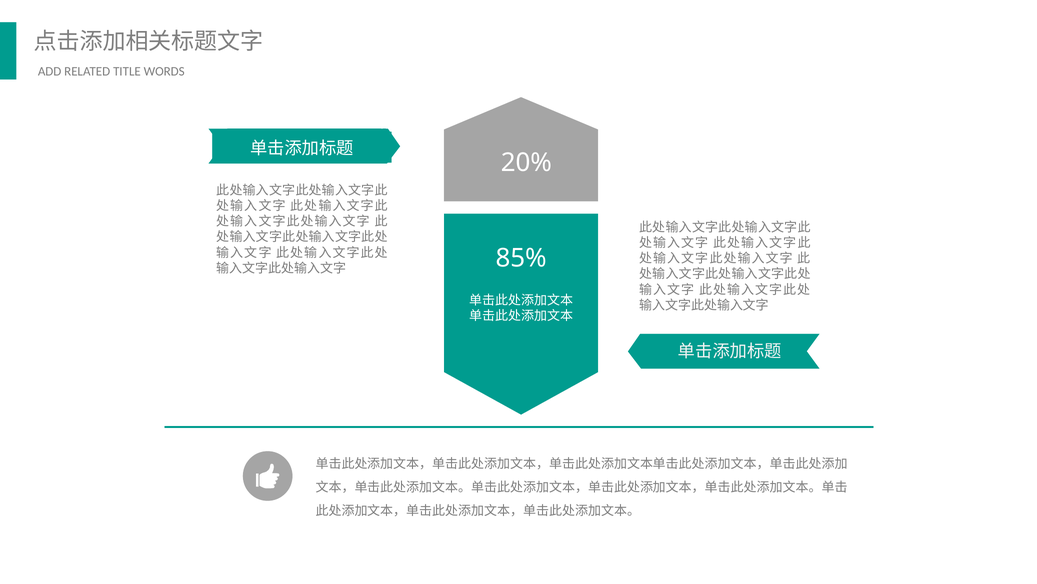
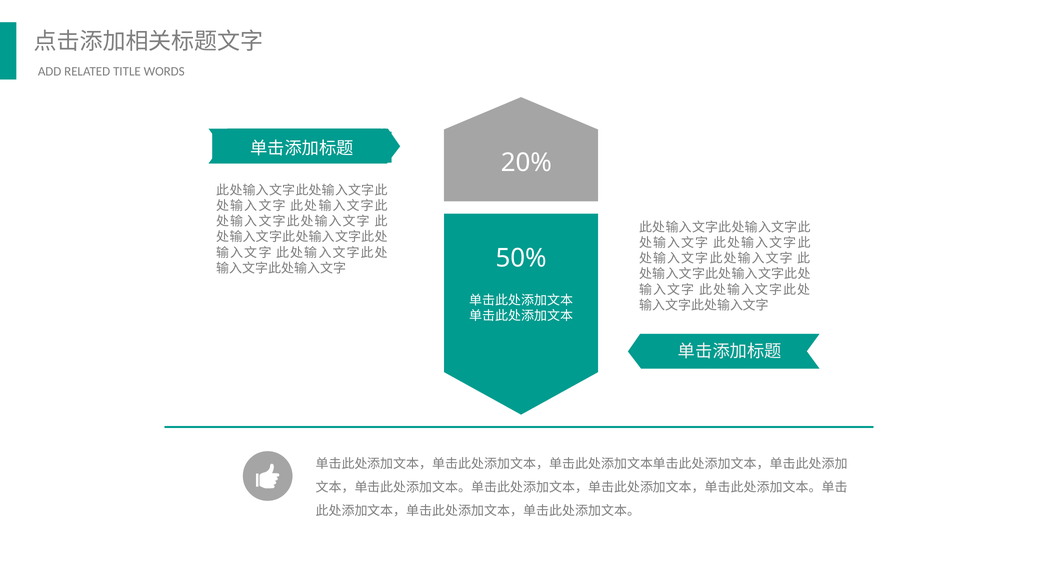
85%: 85% -> 50%
